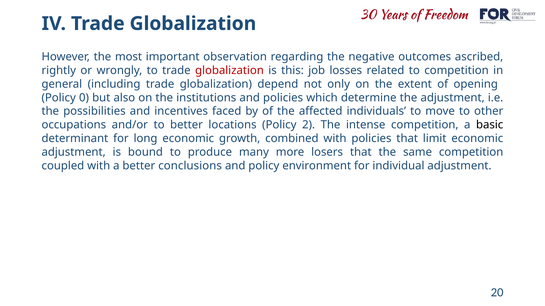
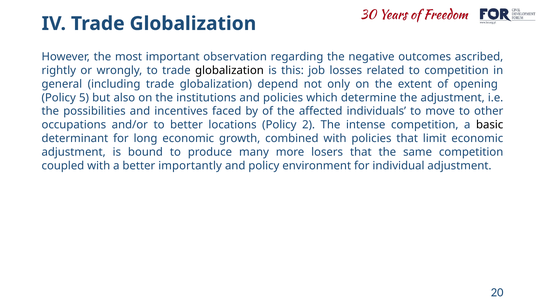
globalization at (229, 71) colour: red -> black
0: 0 -> 5
conclusions: conclusions -> importantly
